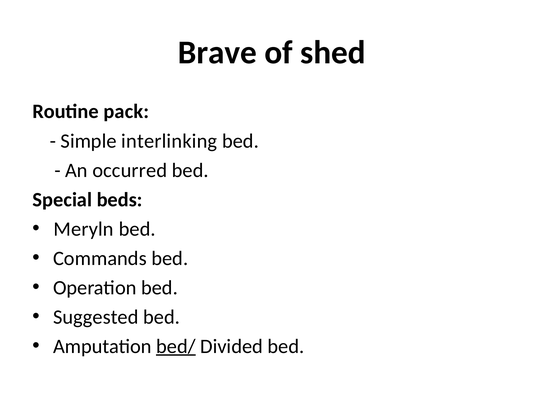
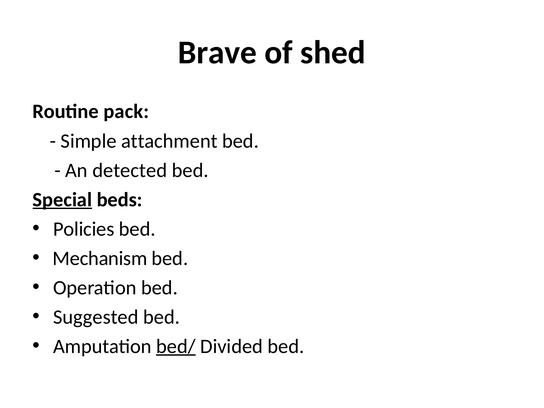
interlinking: interlinking -> attachment
occurred: occurred -> detected
Special underline: none -> present
Meryln: Meryln -> Policies
Commands: Commands -> Mechanism
